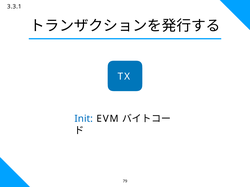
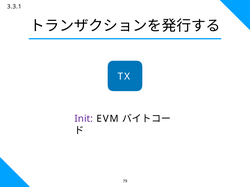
Init colour: blue -> purple
